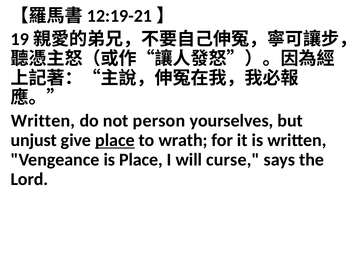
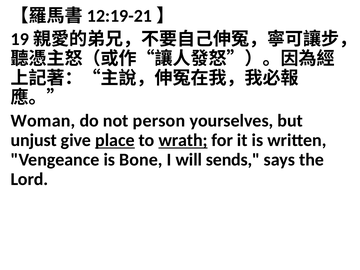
Written at (43, 121): Written -> Woman
wrath underline: none -> present
is Place: Place -> Bone
curse: curse -> sends
